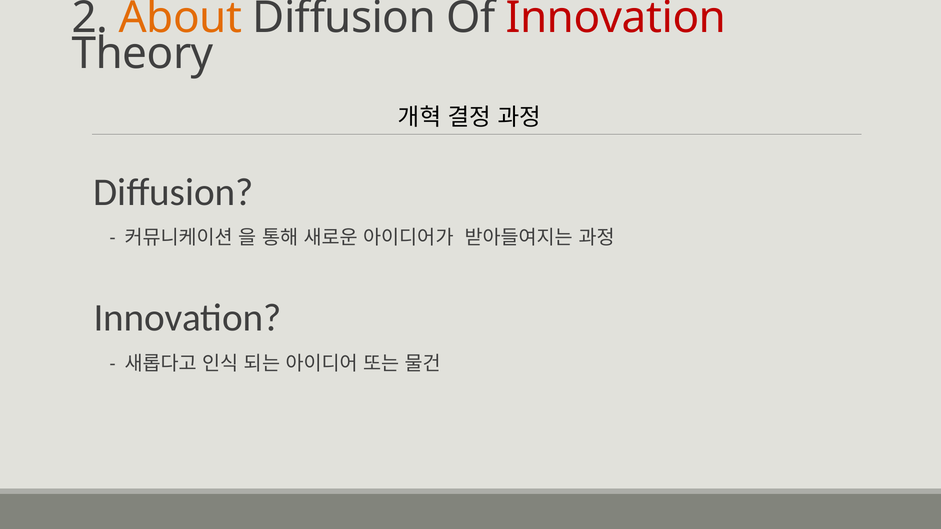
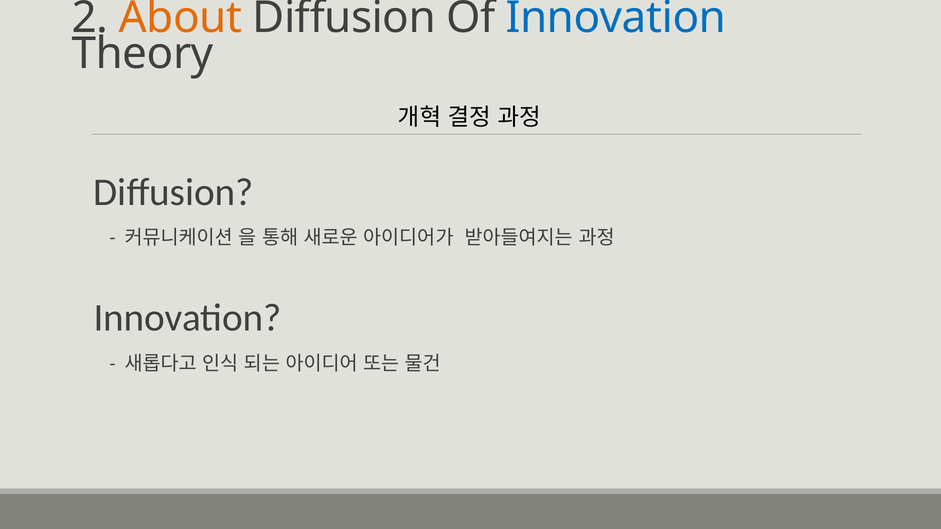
Innovation at (616, 18) colour: red -> blue
